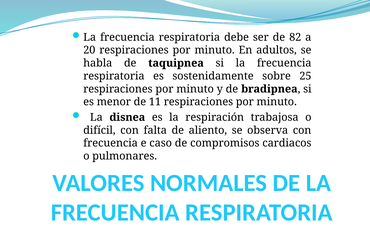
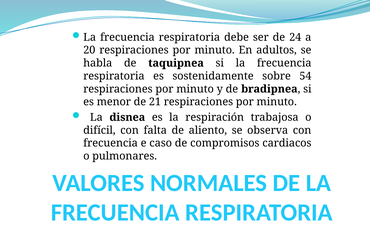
82: 82 -> 24
25: 25 -> 54
11: 11 -> 21
